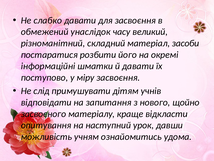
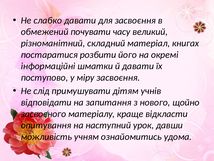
унаслідок: унаслідок -> почувати
засоби: засоби -> книгах
